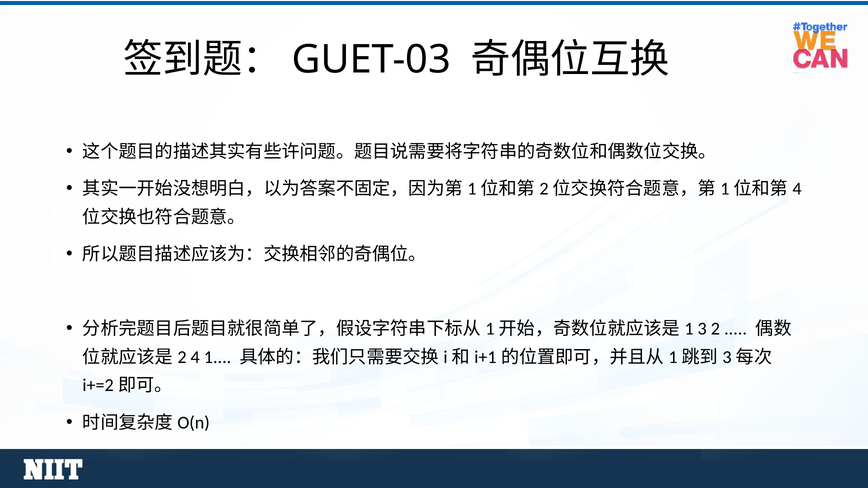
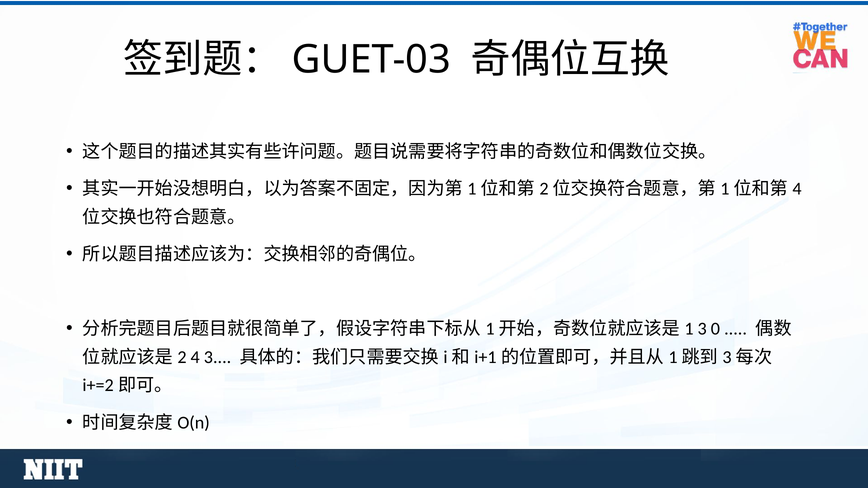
2: 2 -> 0
4 1: 1 -> 3
